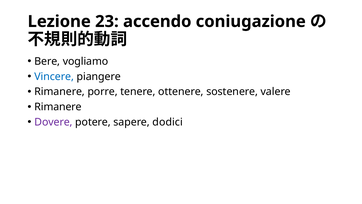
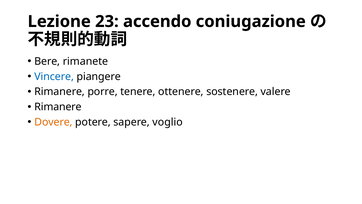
vogliamo: vogliamo -> rimanete
Dovere colour: purple -> orange
dodici: dodici -> voglio
